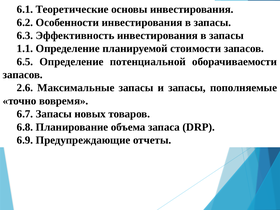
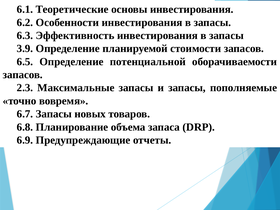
1.1: 1.1 -> 3.9
2.6: 2.6 -> 2.3
